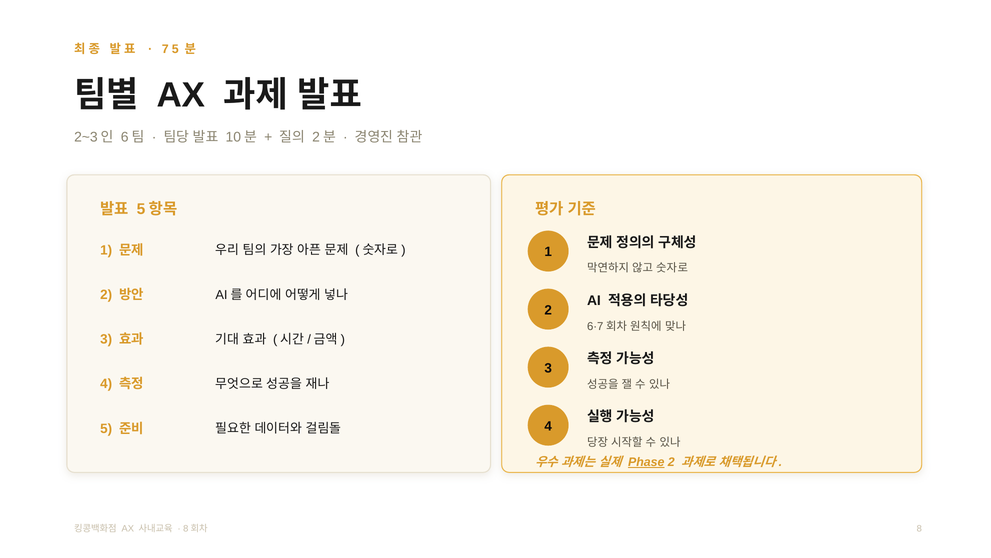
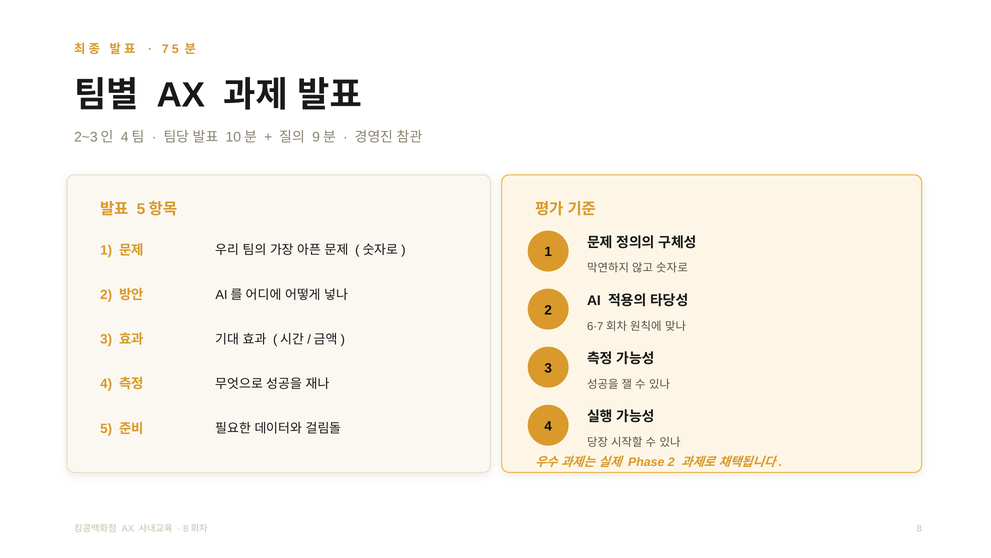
6 at (125, 137): 6 -> 4
2 at (316, 137): 2 -> 9
Phase underline: present -> none
